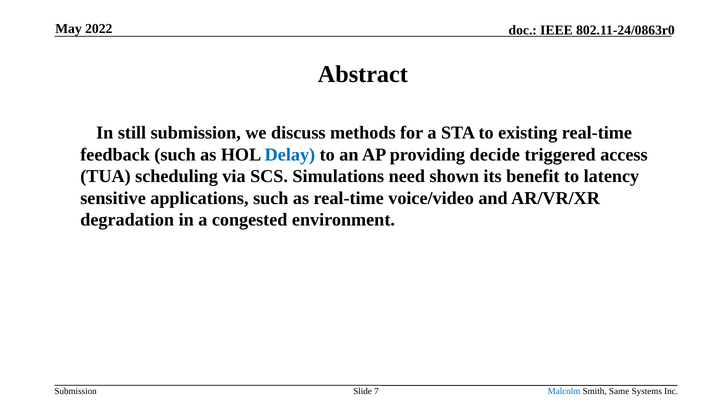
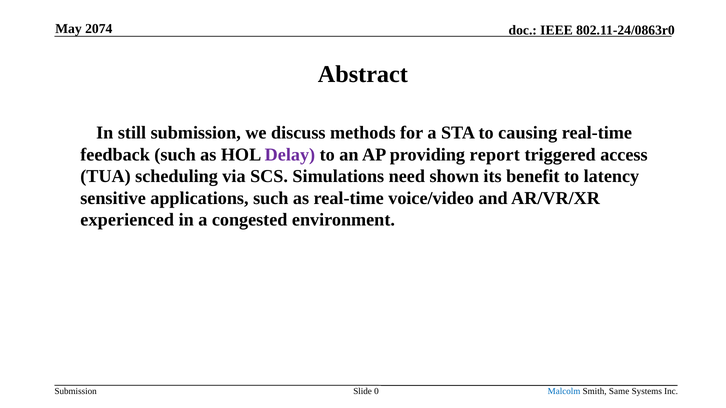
2022: 2022 -> 2074
existing: existing -> causing
Delay colour: blue -> purple
decide: decide -> report
degradation: degradation -> experienced
7: 7 -> 0
